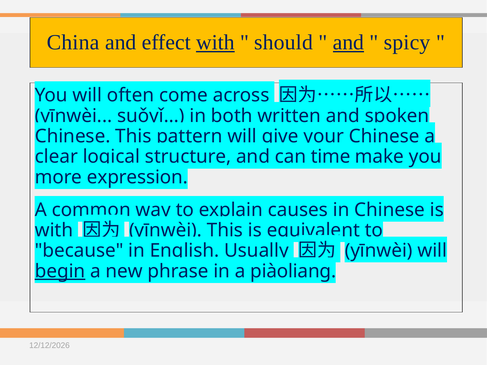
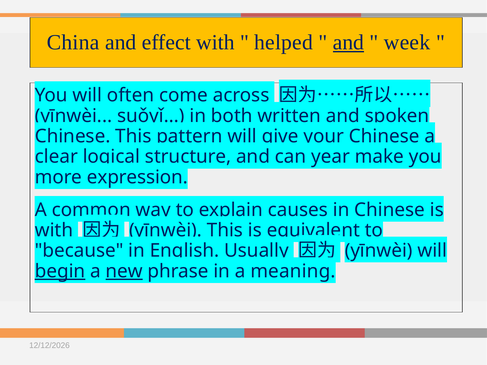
with at (215, 42) underline: present -> none
should: should -> helped
spicy: spicy -> week
time: time -> year
new underline: none -> present
piàoliang: piàoliang -> meaning
